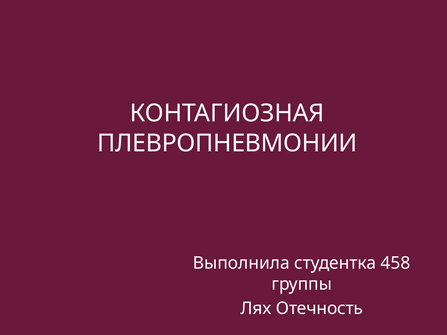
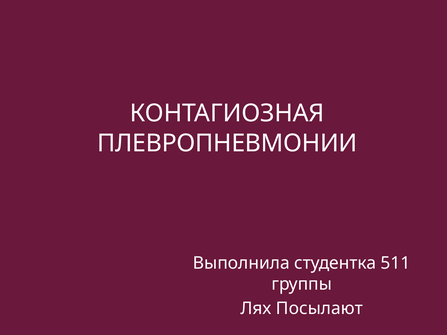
458: 458 -> 511
Отечность: Отечность -> Посылают
